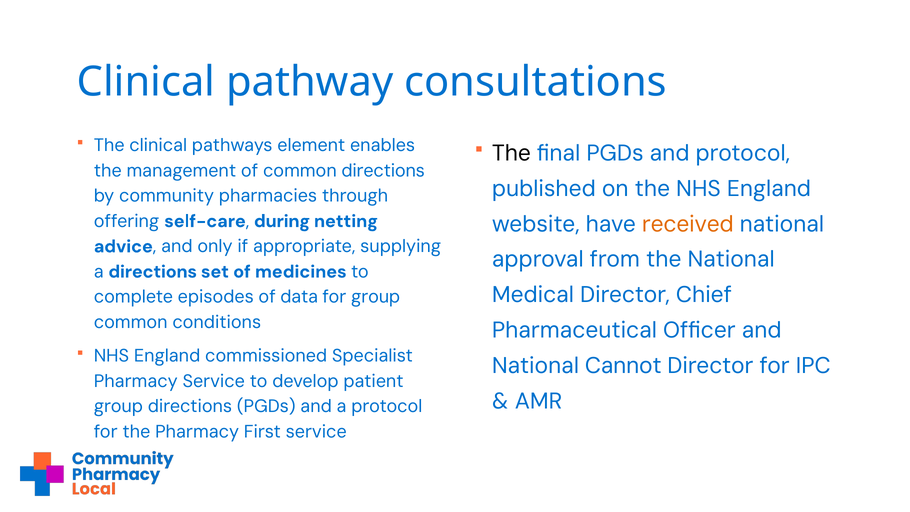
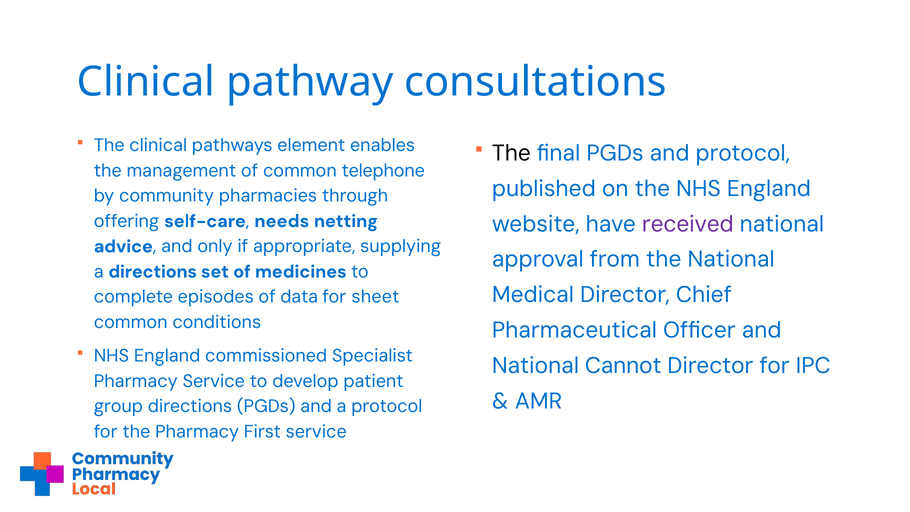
common directions: directions -> telephone
during: during -> needs
received colour: orange -> purple
for group: group -> sheet
